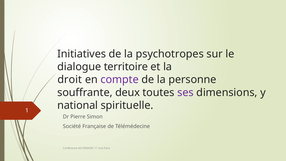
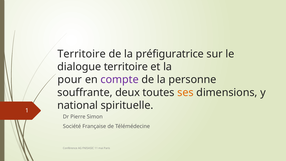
Initiatives at (82, 54): Initiatives -> Territoire
psychotropes: psychotropes -> préfiguratrice
droit: droit -> pour
ses colour: purple -> orange
